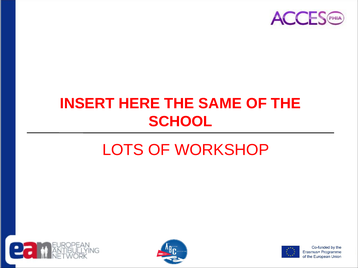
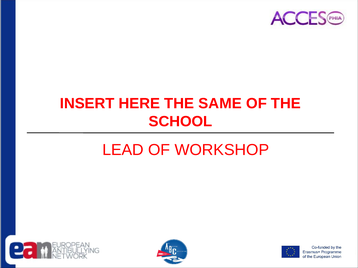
LOTS: LOTS -> LEAD
